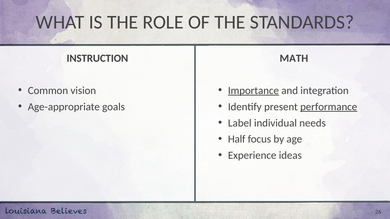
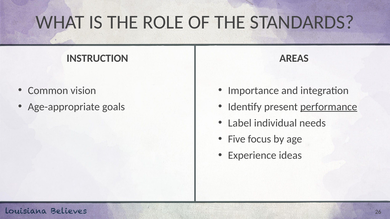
MATH: MATH -> AREAS
Importance underline: present -> none
Half: Half -> Five
